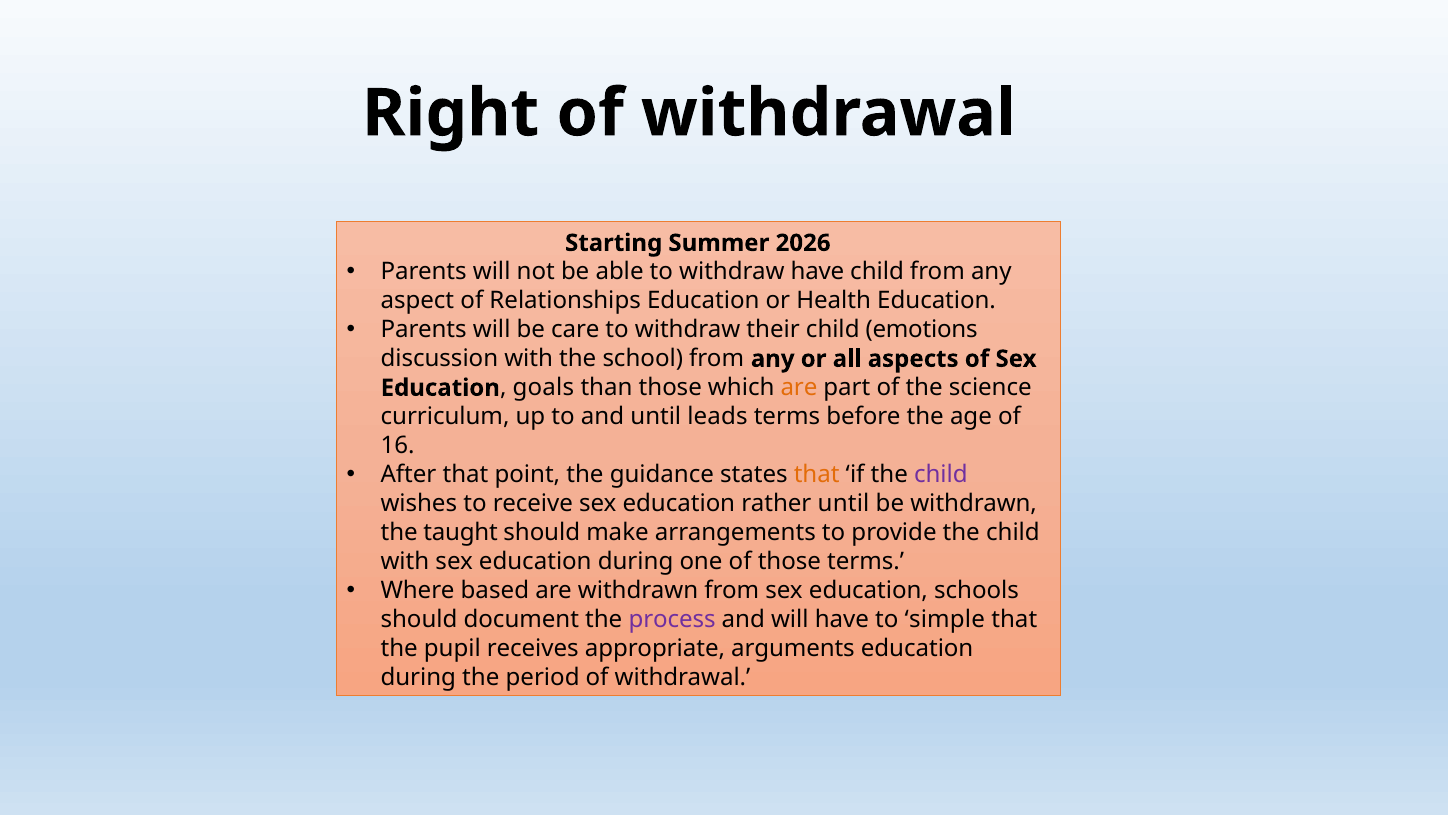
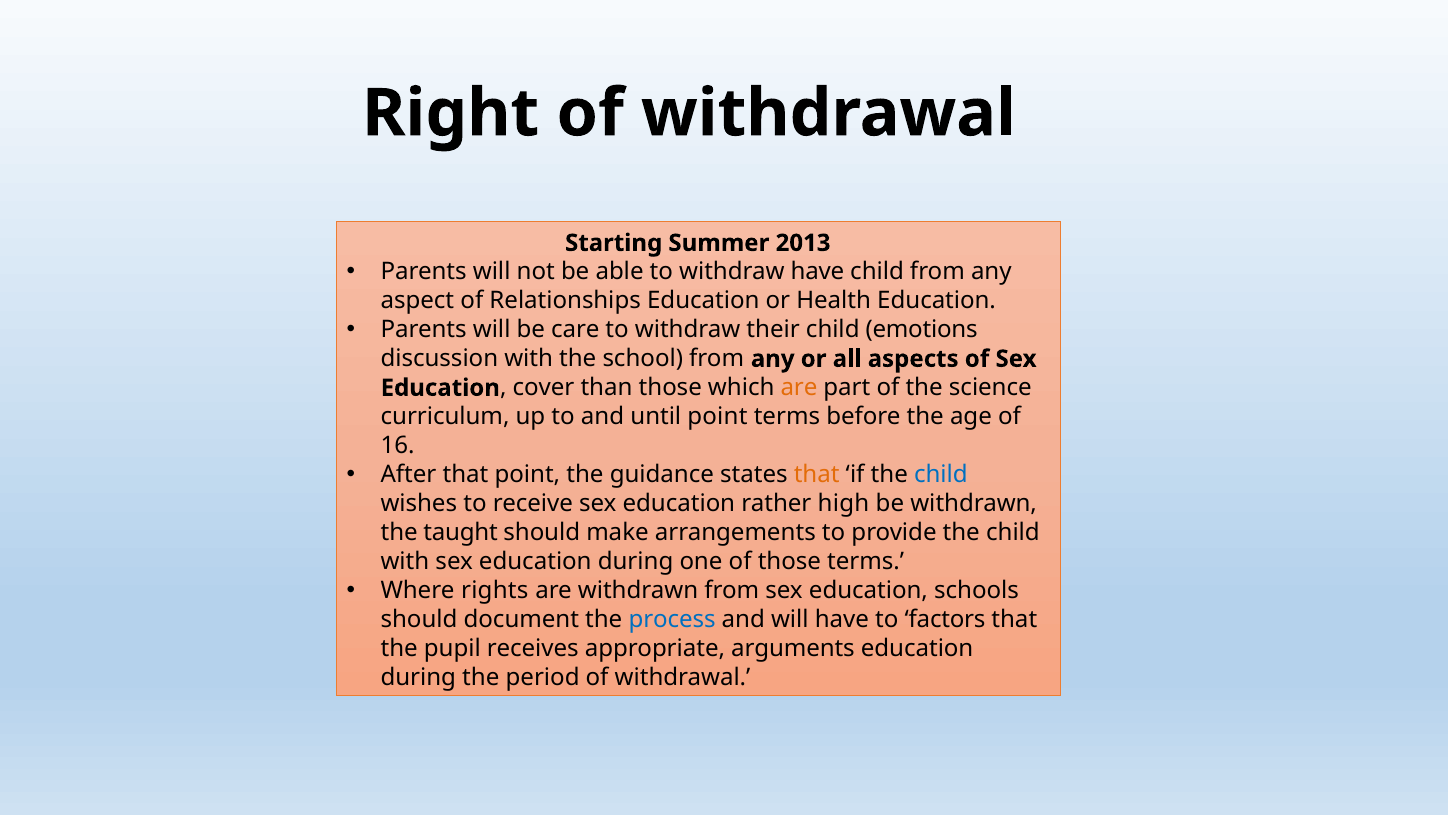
2026: 2026 -> 2013
goals: goals -> cover
until leads: leads -> point
child at (941, 474) colour: purple -> blue
rather until: until -> high
based: based -> rights
process colour: purple -> blue
simple: simple -> factors
